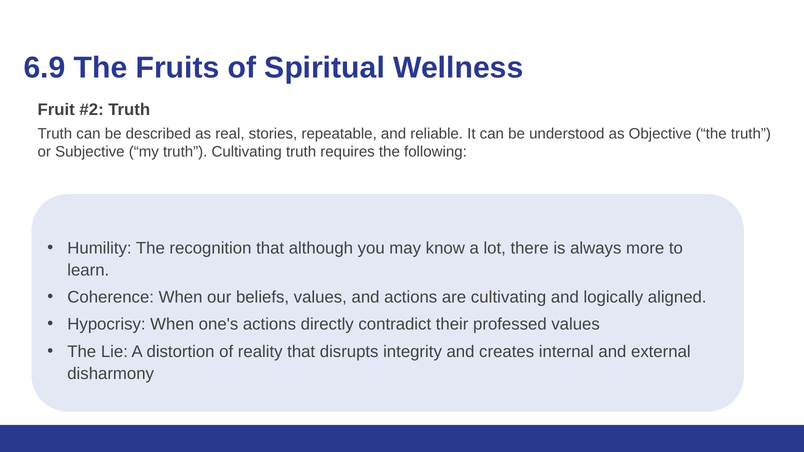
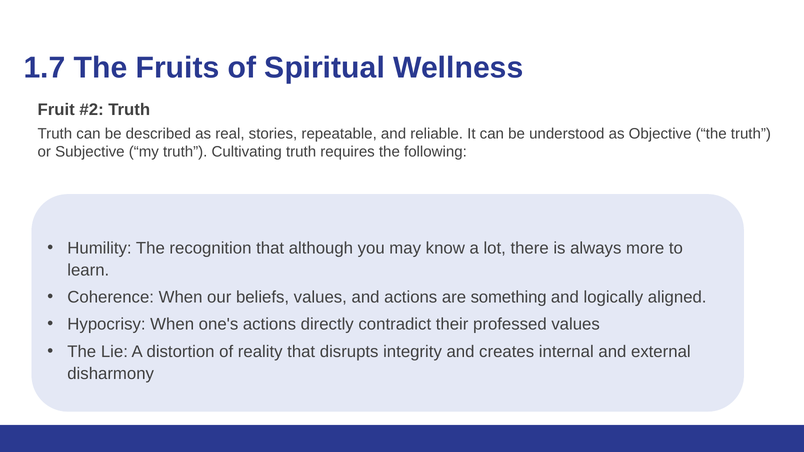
6.9: 6.9 -> 1.7
are cultivating: cultivating -> something
